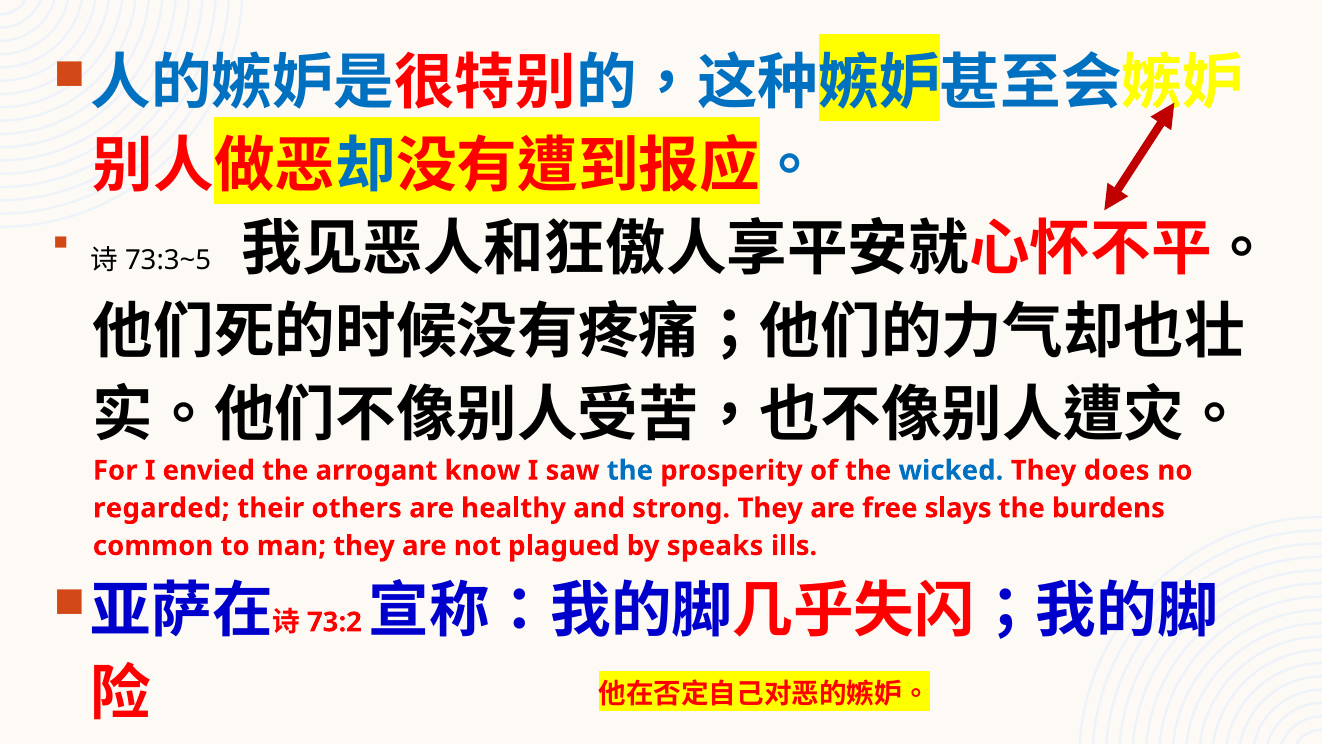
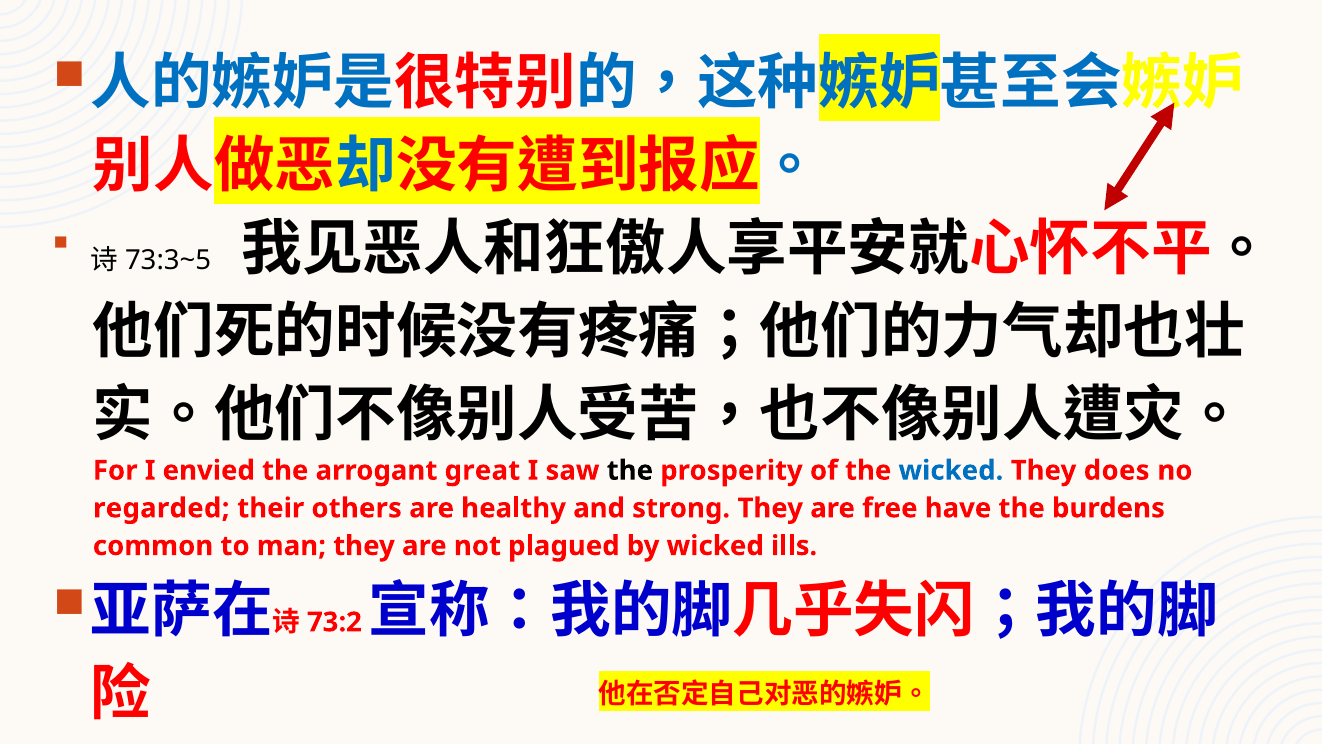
know: know -> great
the at (630, 470) colour: blue -> black
slays: slays -> have
by speaks: speaks -> wicked
